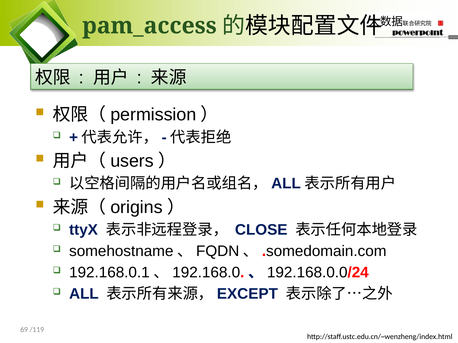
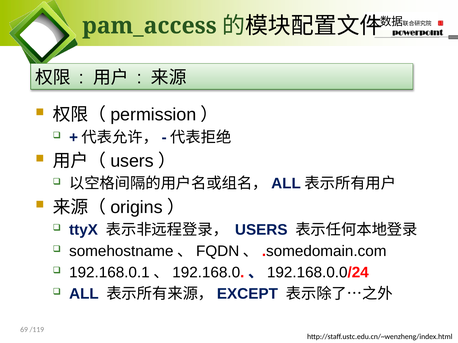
CLOSE at (261, 230): CLOSE -> USERS
